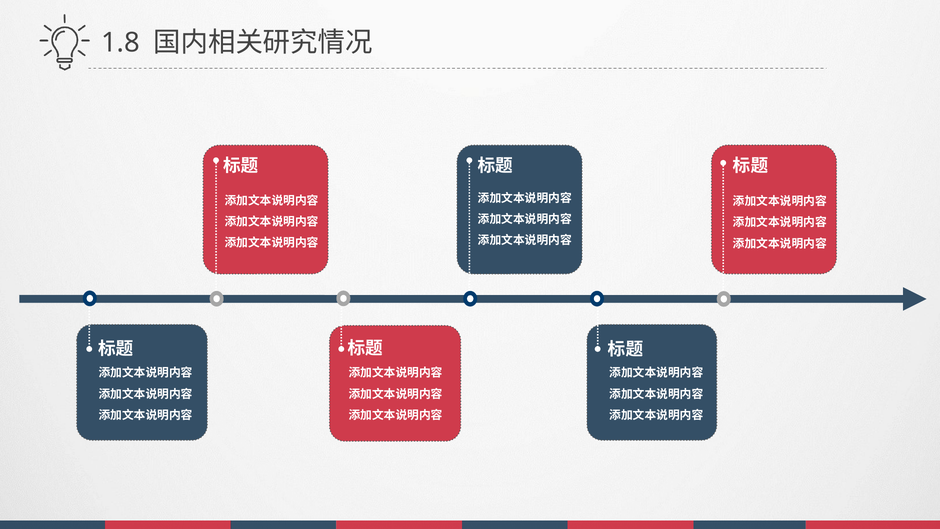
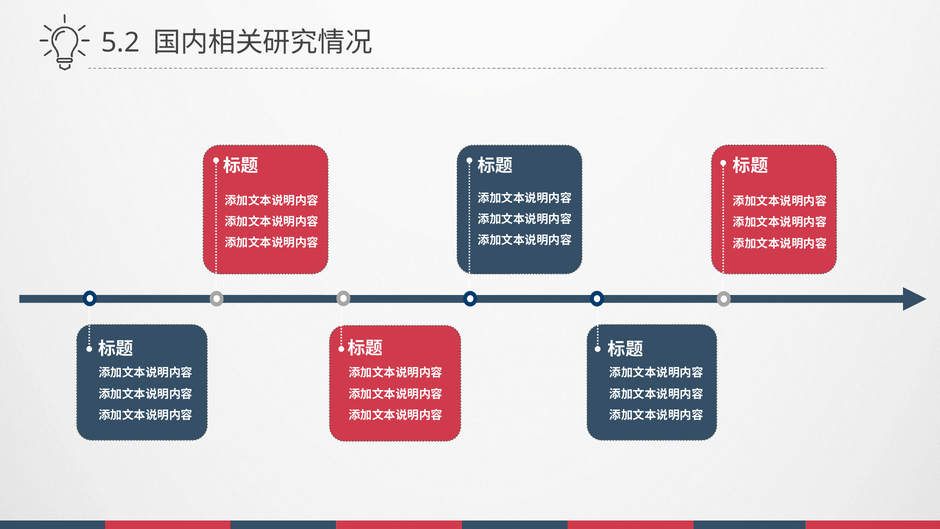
1.8: 1.8 -> 5.2
